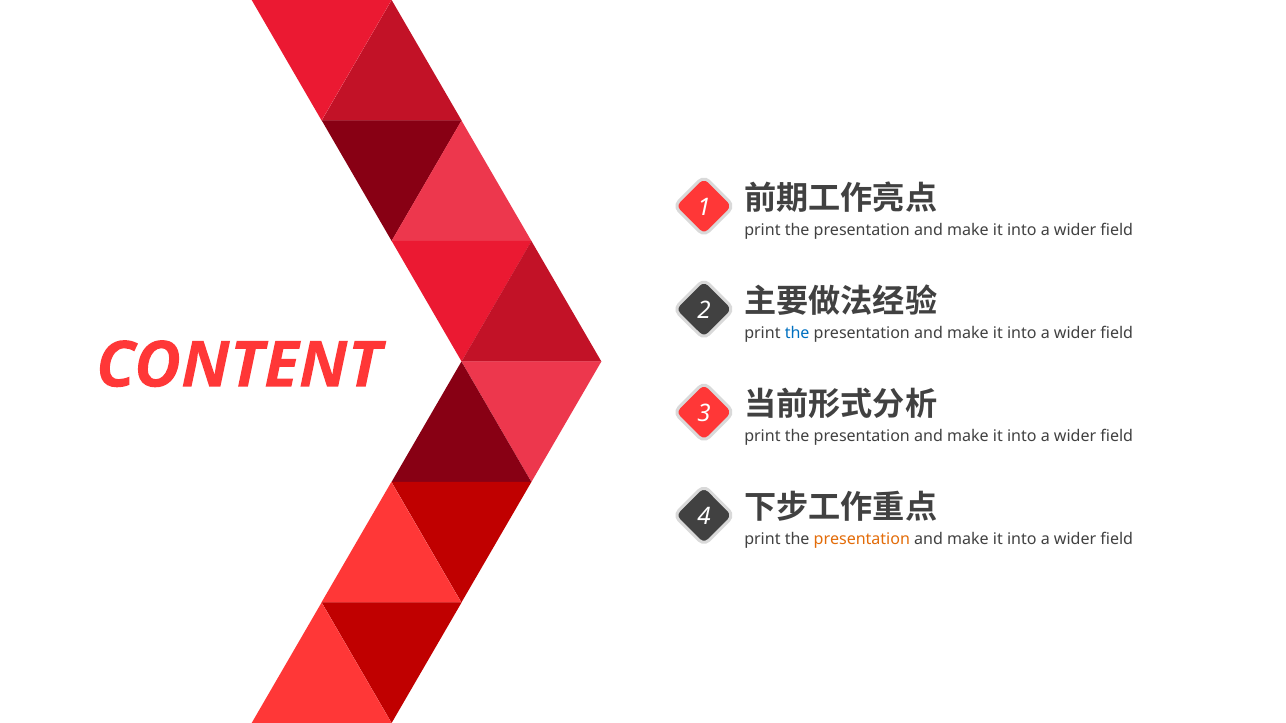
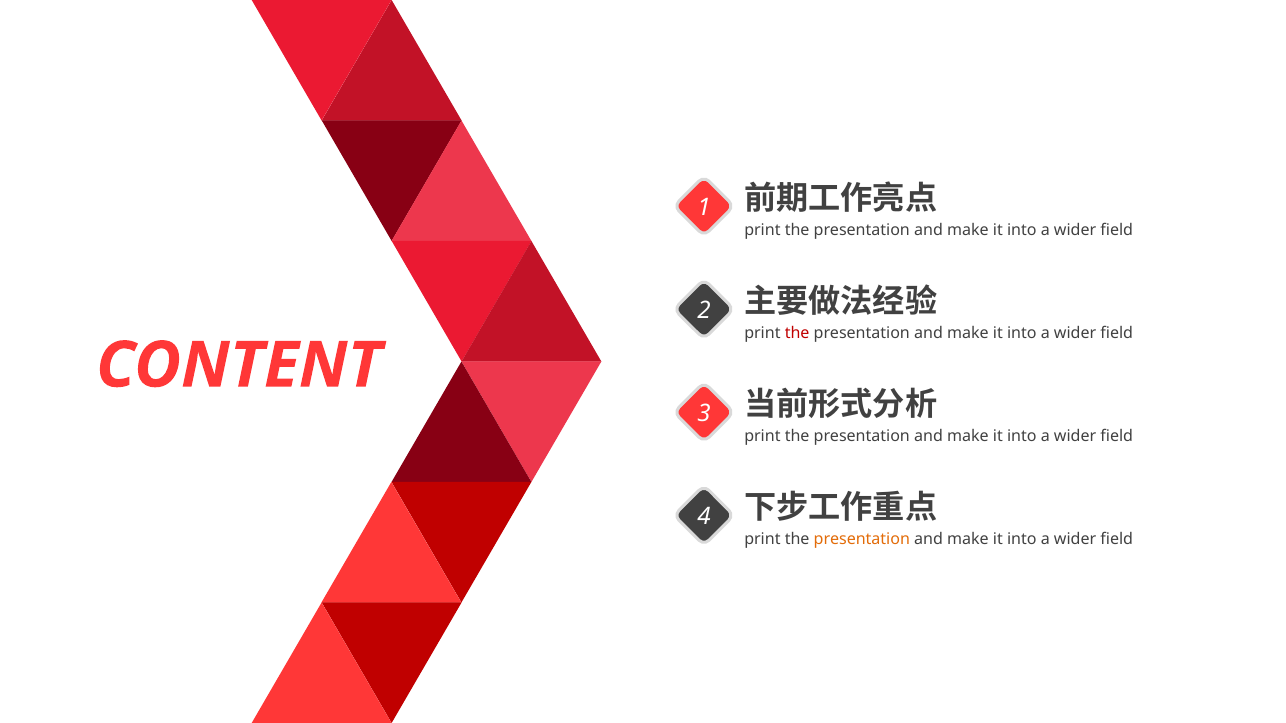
the at (797, 333) colour: blue -> red
